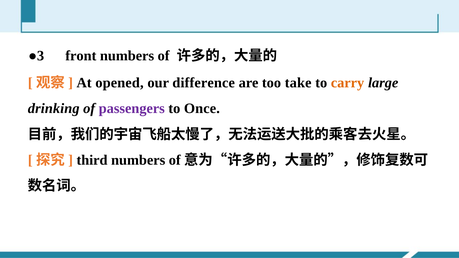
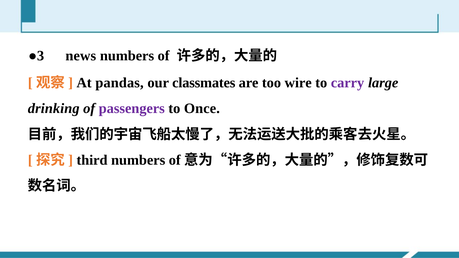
front: front -> news
opened: opened -> pandas
difference: difference -> classmates
take: take -> wire
carry colour: orange -> purple
